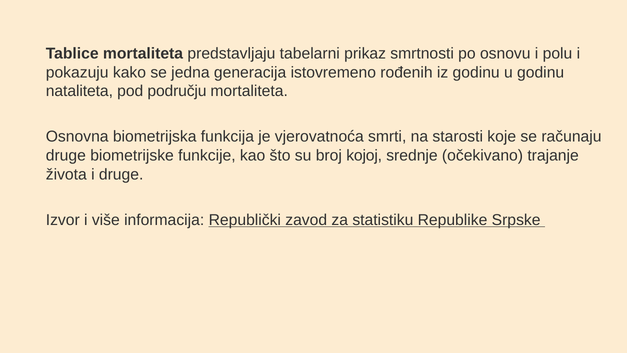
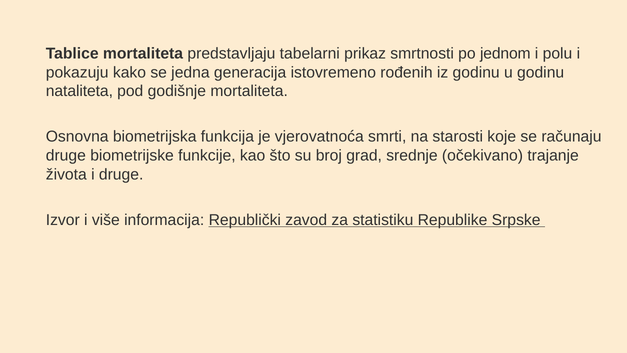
osnovu: osnovu -> jednom
području: području -> godišnje
kojoj: kojoj -> grad
